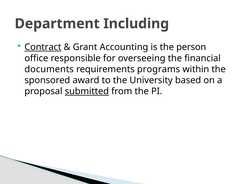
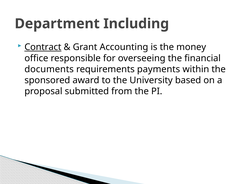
person: person -> money
programs: programs -> payments
submitted underline: present -> none
